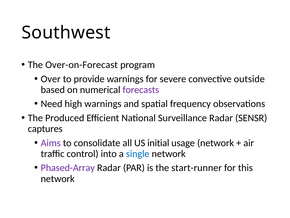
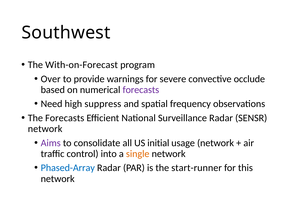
Over-on-Forecast: Over-on-Forecast -> With-on-Forecast
outside: outside -> occlude
high warnings: warnings -> suppress
The Produced: Produced -> Forecasts
captures at (45, 129): captures -> network
single colour: blue -> orange
Phased-Array colour: purple -> blue
